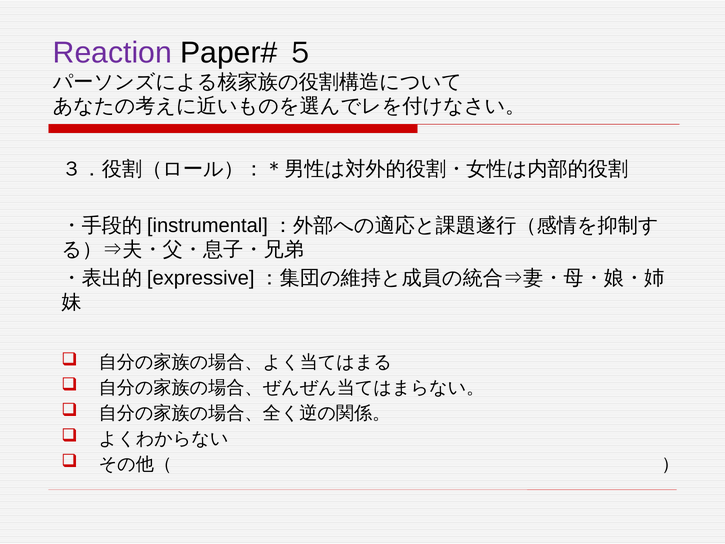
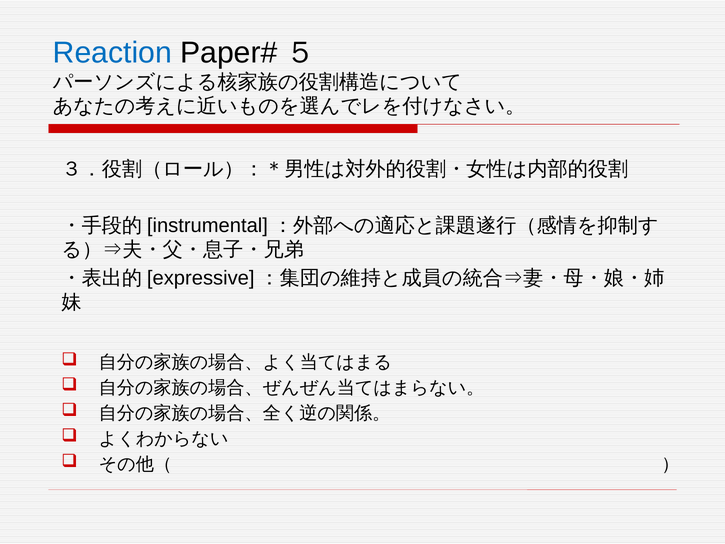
Reaction colour: purple -> blue
